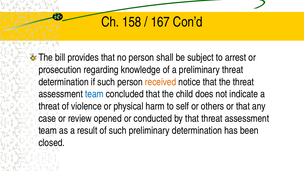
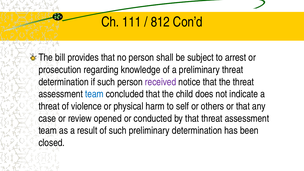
158: 158 -> 111
167: 167 -> 812
received colour: orange -> purple
